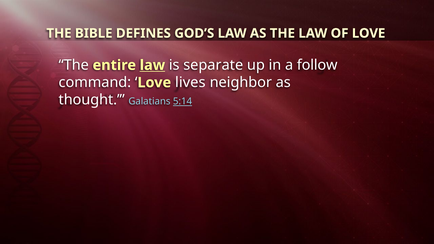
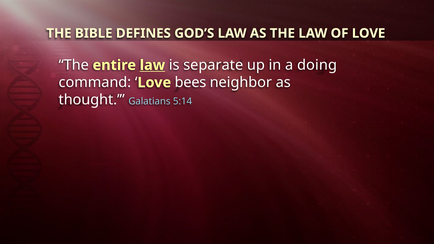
follow: follow -> doing
lives: lives -> bees
5:14 underline: present -> none
